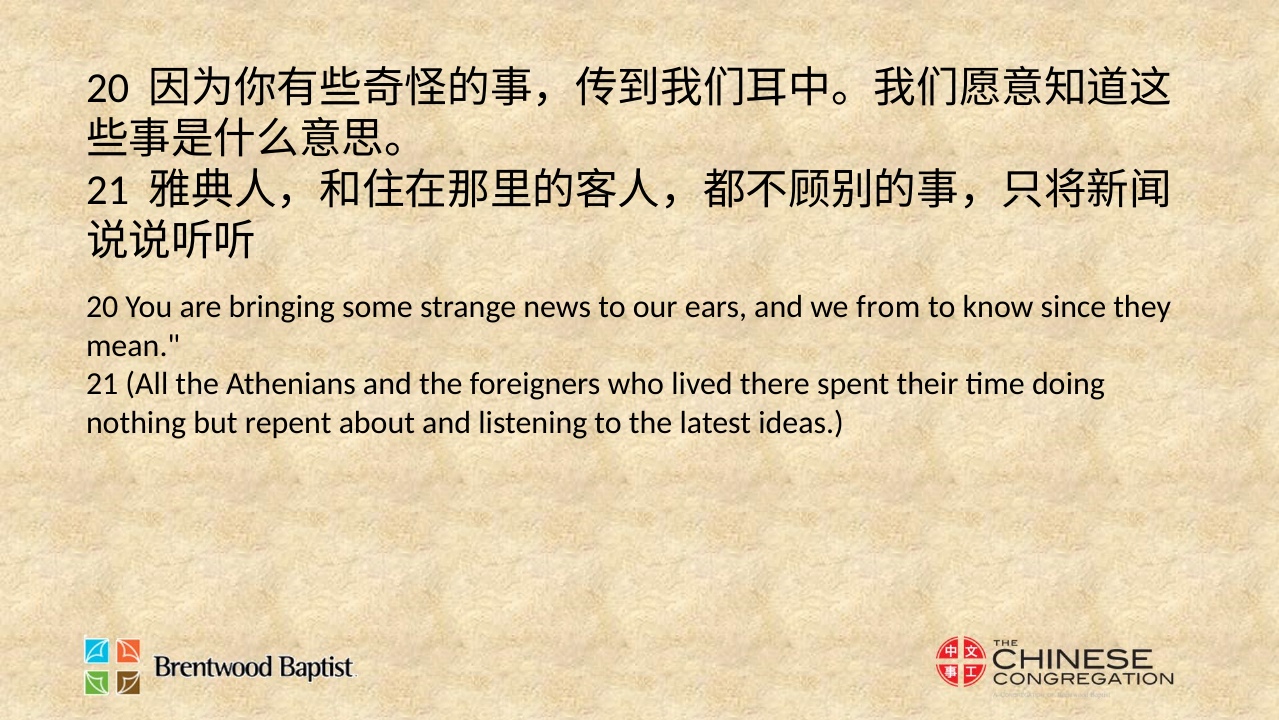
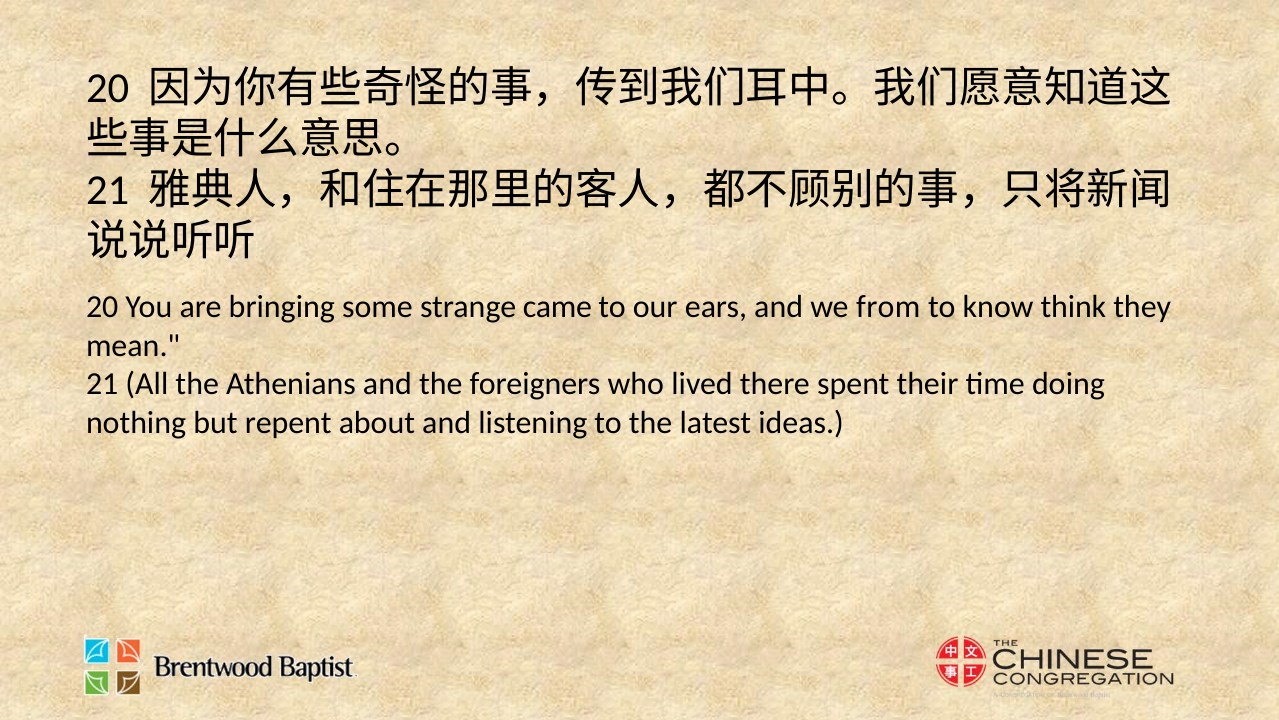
news: news -> came
since: since -> think
